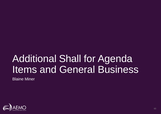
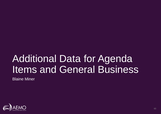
Shall: Shall -> Data
